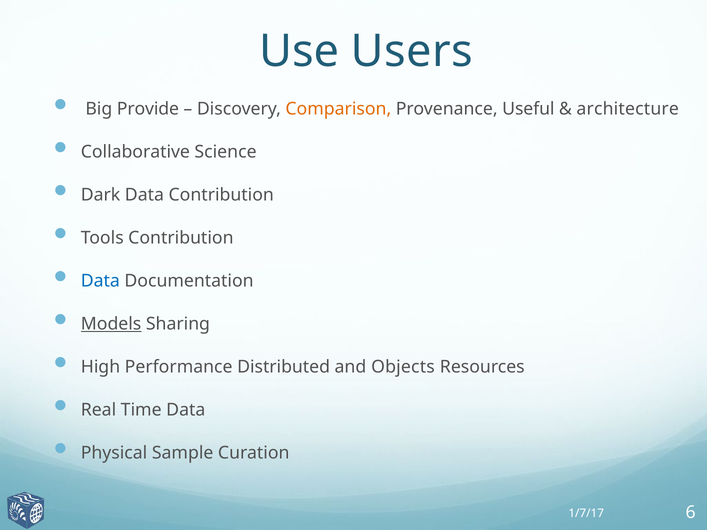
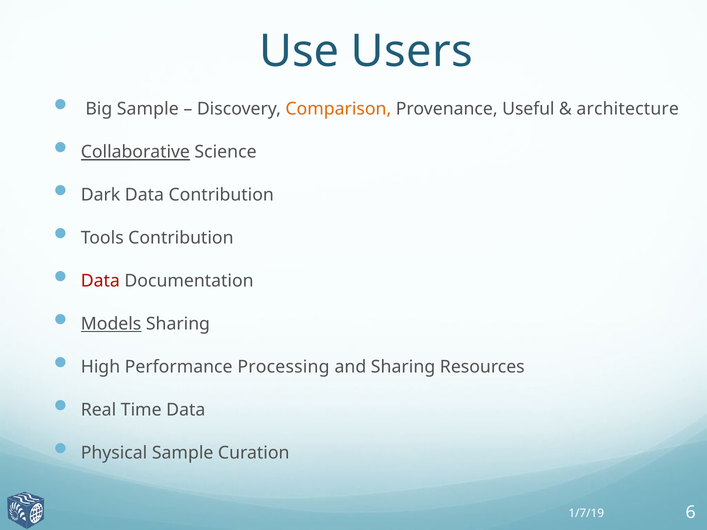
Big Provide: Provide -> Sample
Collaborative underline: none -> present
Data at (100, 281) colour: blue -> red
Distributed: Distributed -> Processing
and Objects: Objects -> Sharing
1/7/17: 1/7/17 -> 1/7/19
